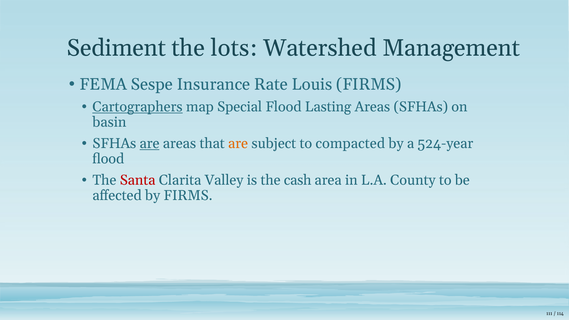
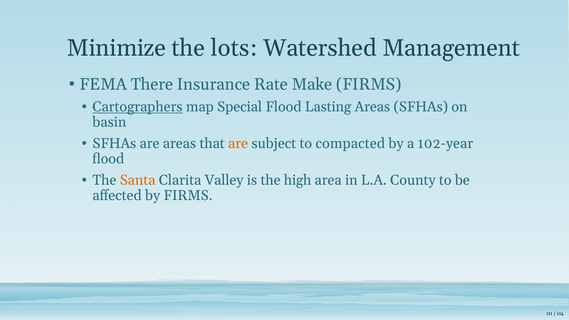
Sediment: Sediment -> Minimize
Sespe: Sespe -> There
Louis: Louis -> Make
are at (150, 144) underline: present -> none
524-year: 524-year -> 102-year
Santa colour: red -> orange
cash: cash -> high
